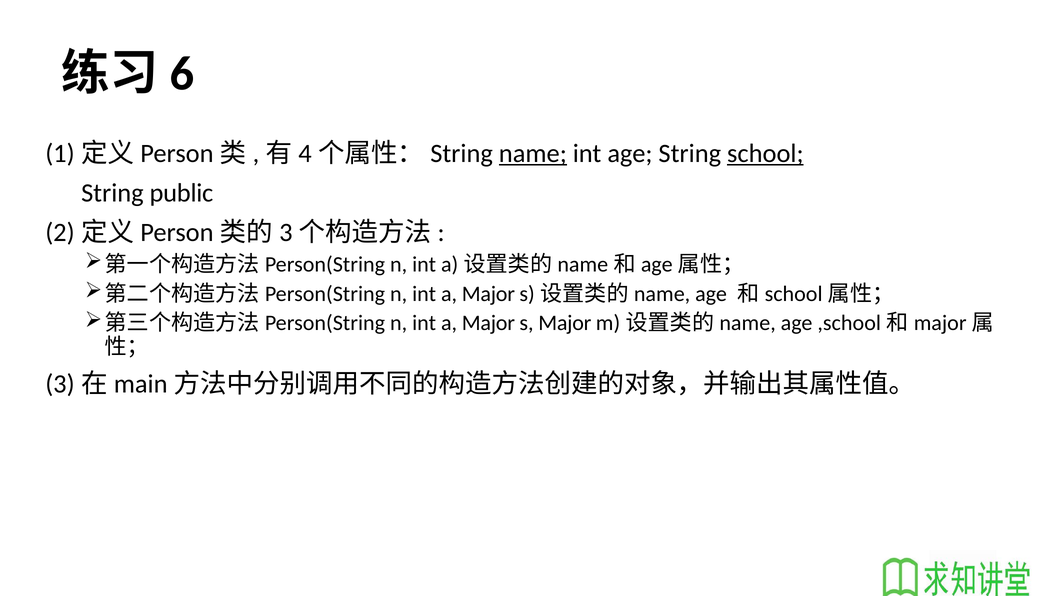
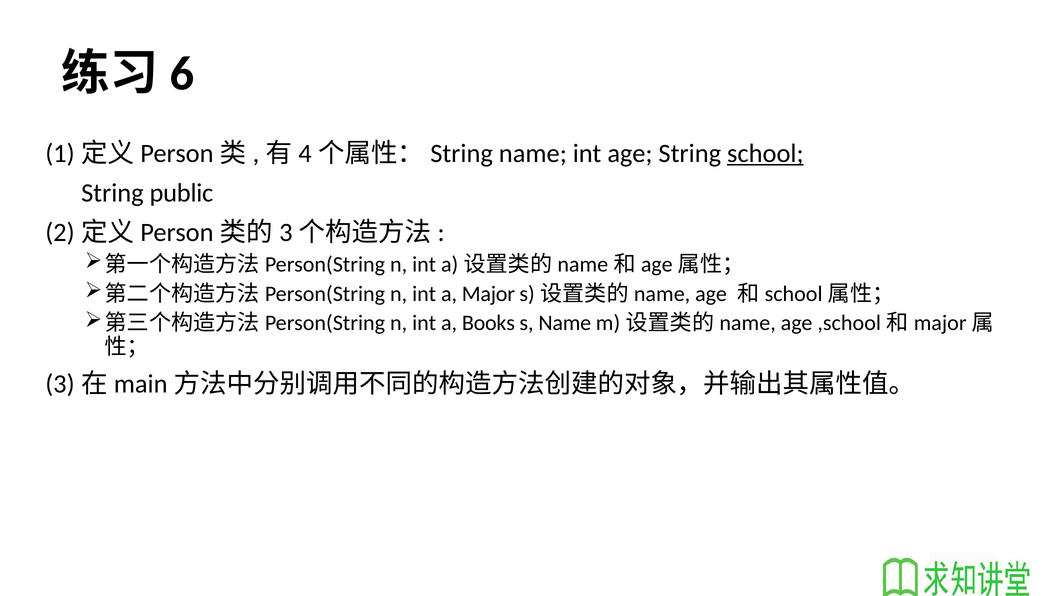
name at (533, 153) underline: present -> none
Major at (488, 323): Major -> Books
s Major: Major -> Name
